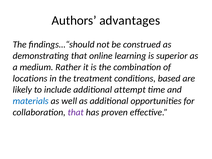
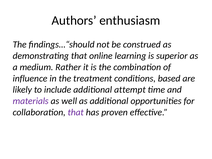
advantages: advantages -> enthusiasm
locations: locations -> influence
materials colour: blue -> purple
